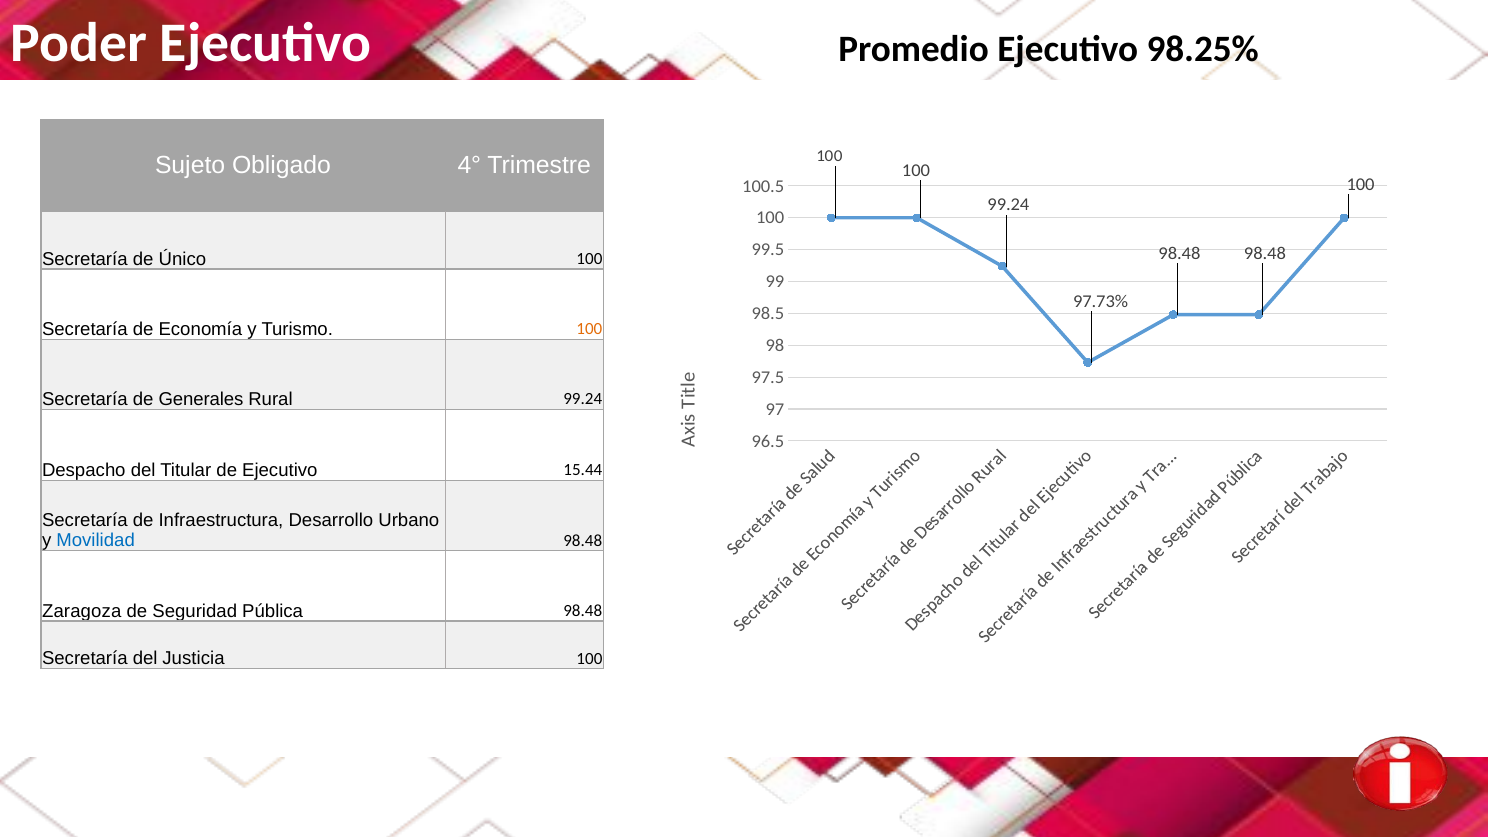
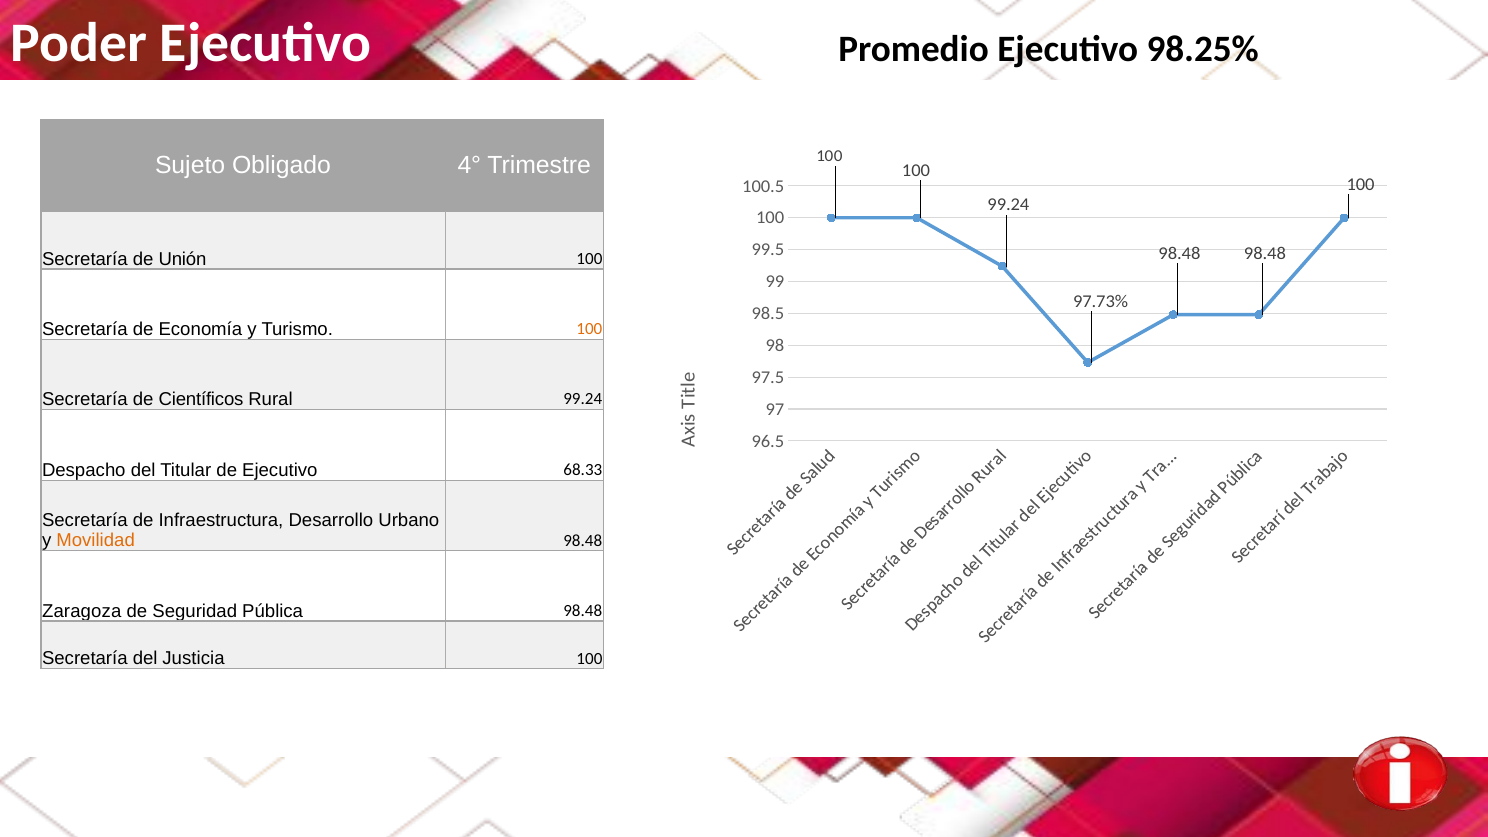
Único: Único -> Unión
Generales: Generales -> Científicos
15.44: 15.44 -> 68.33
Movilidad colour: blue -> orange
